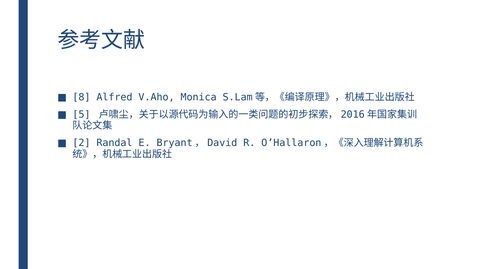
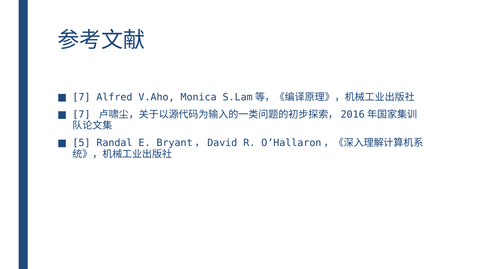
8 at (81, 97): 8 -> 7
5 at (81, 114): 5 -> 7
2: 2 -> 5
